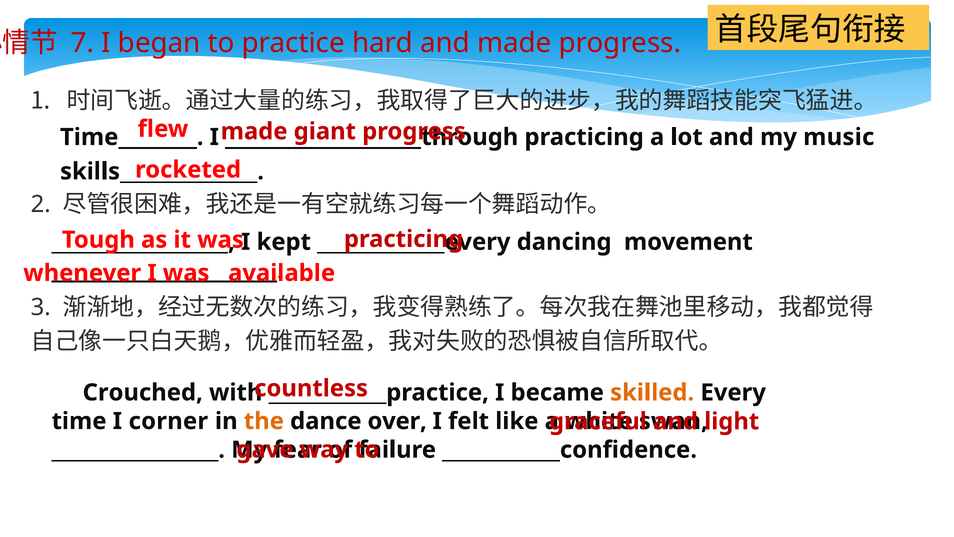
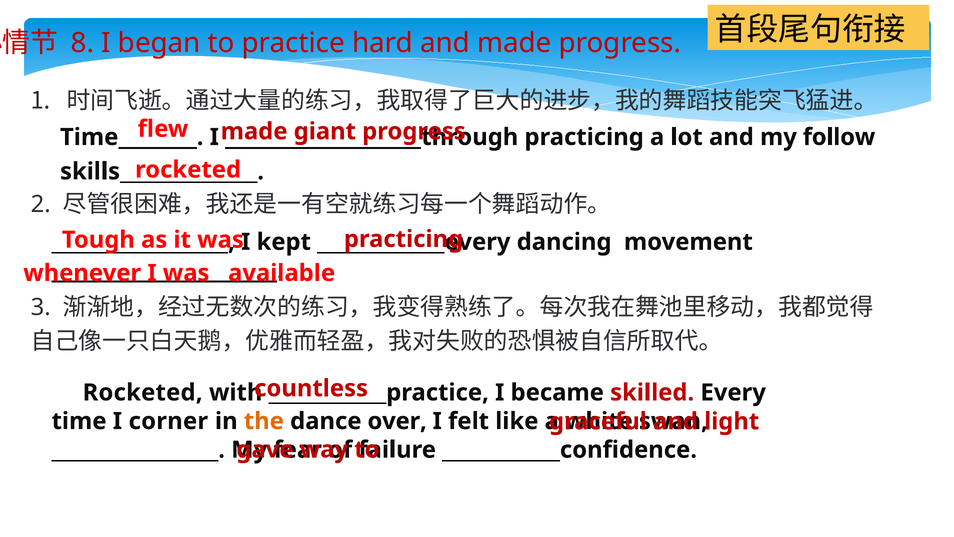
7: 7 -> 8
music: music -> follow
Crouched at (143, 392): Crouched -> Rocketed
skilled colour: orange -> red
